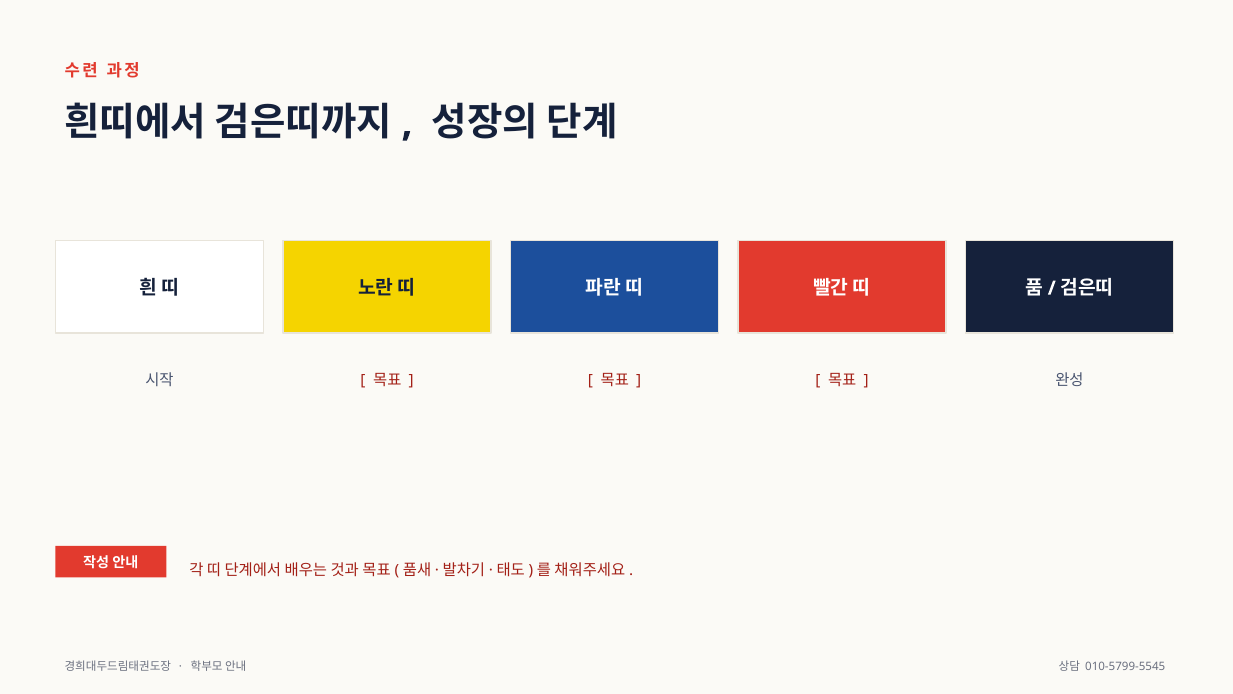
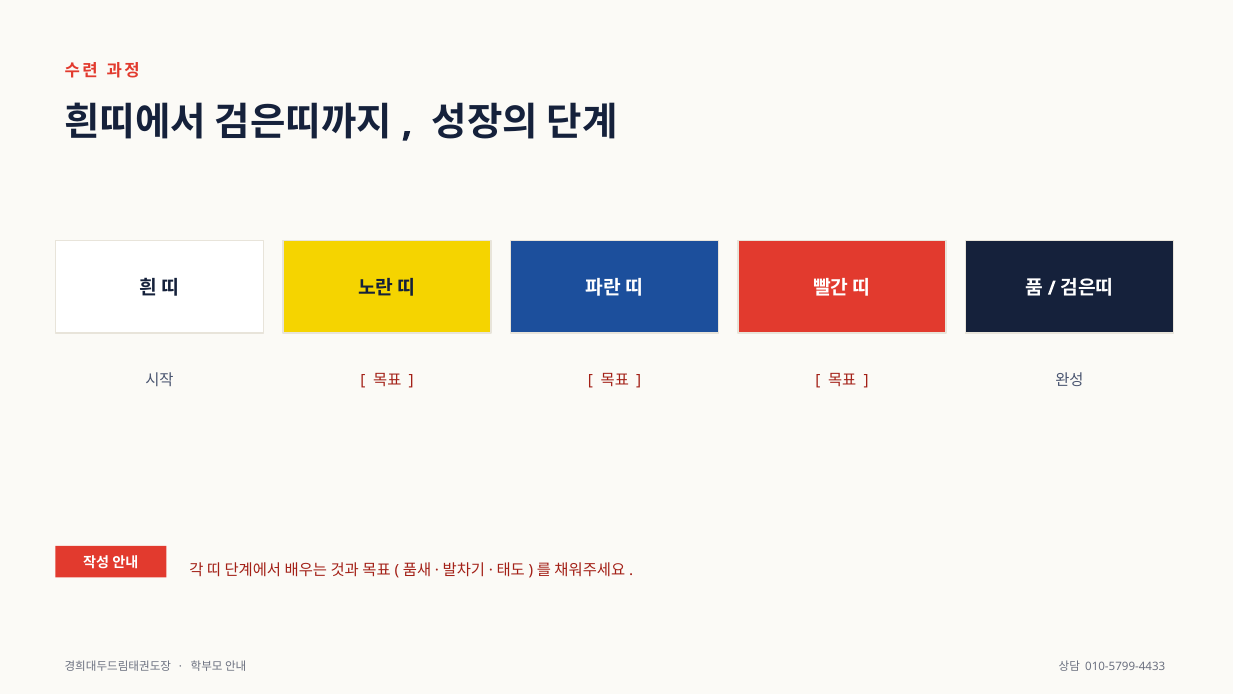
010-5799-5545: 010-5799-5545 -> 010-5799-4433
